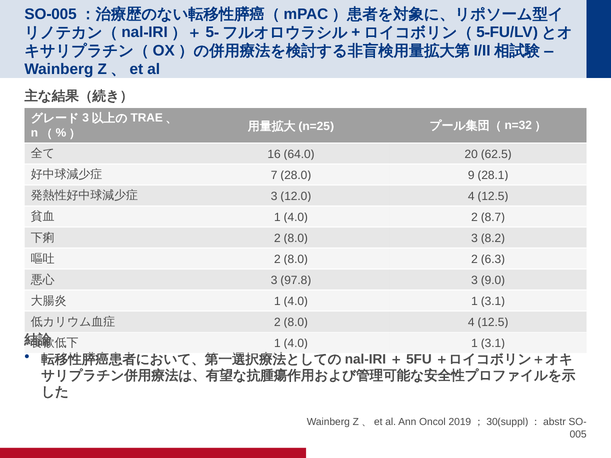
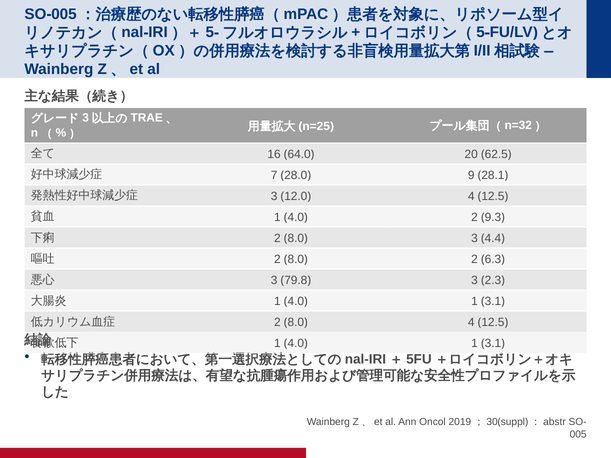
8.7: 8.7 -> 9.3
8.2: 8.2 -> 4.4
97.8: 97.8 -> 79.8
9.0: 9.0 -> 2.3
